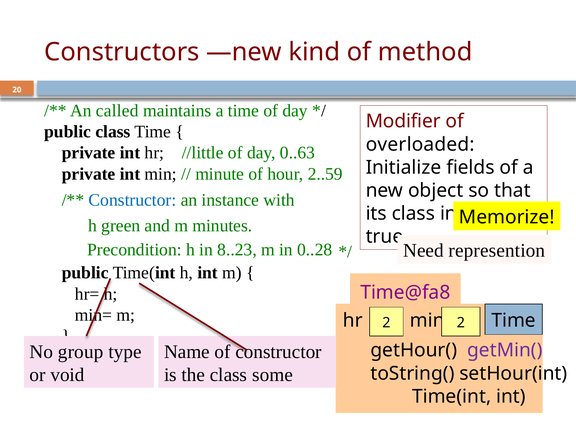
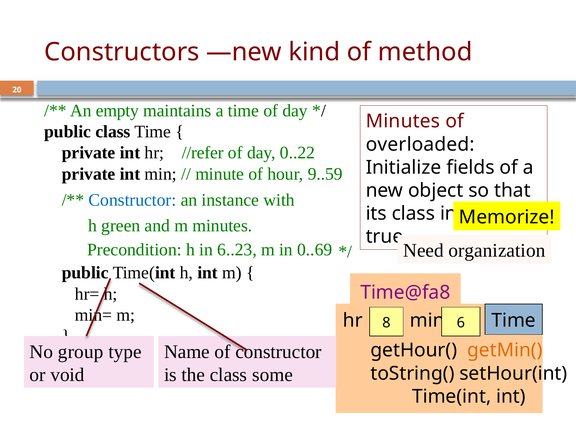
called: called -> empty
Modifier at (403, 121): Modifier -> Minutes
//little: //little -> //refer
0..63: 0..63 -> 0..22
2..59: 2..59 -> 9..59
8..23: 8..23 -> 6..23
0..28: 0..28 -> 0..69
represention: represention -> organization
hr 2: 2 -> 8
min 2: 2 -> 6
getMin( colour: purple -> orange
